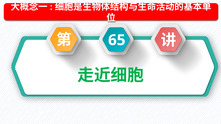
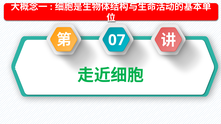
65: 65 -> 07
